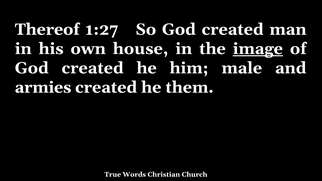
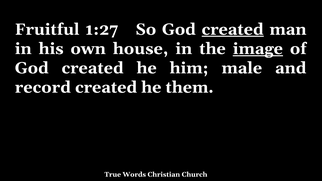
Thereof: Thereof -> Fruitful
created at (233, 29) underline: none -> present
armies: armies -> record
